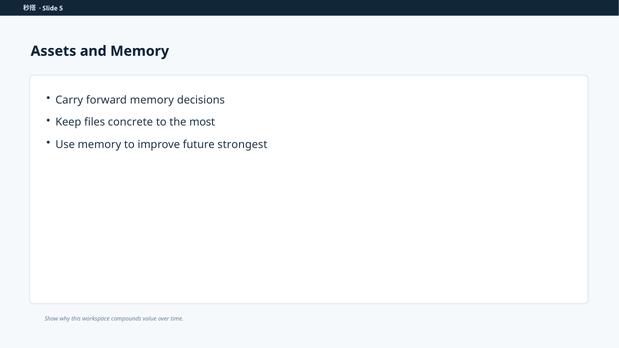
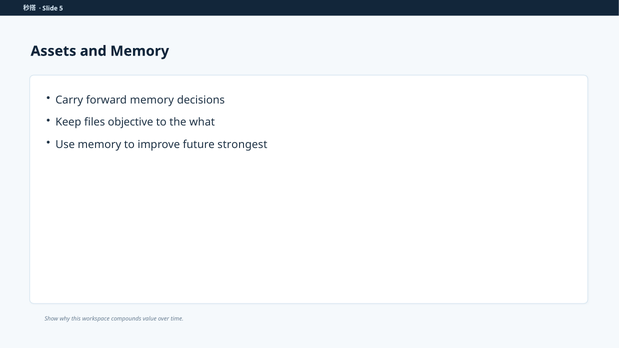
concrete: concrete -> objective
most: most -> what
